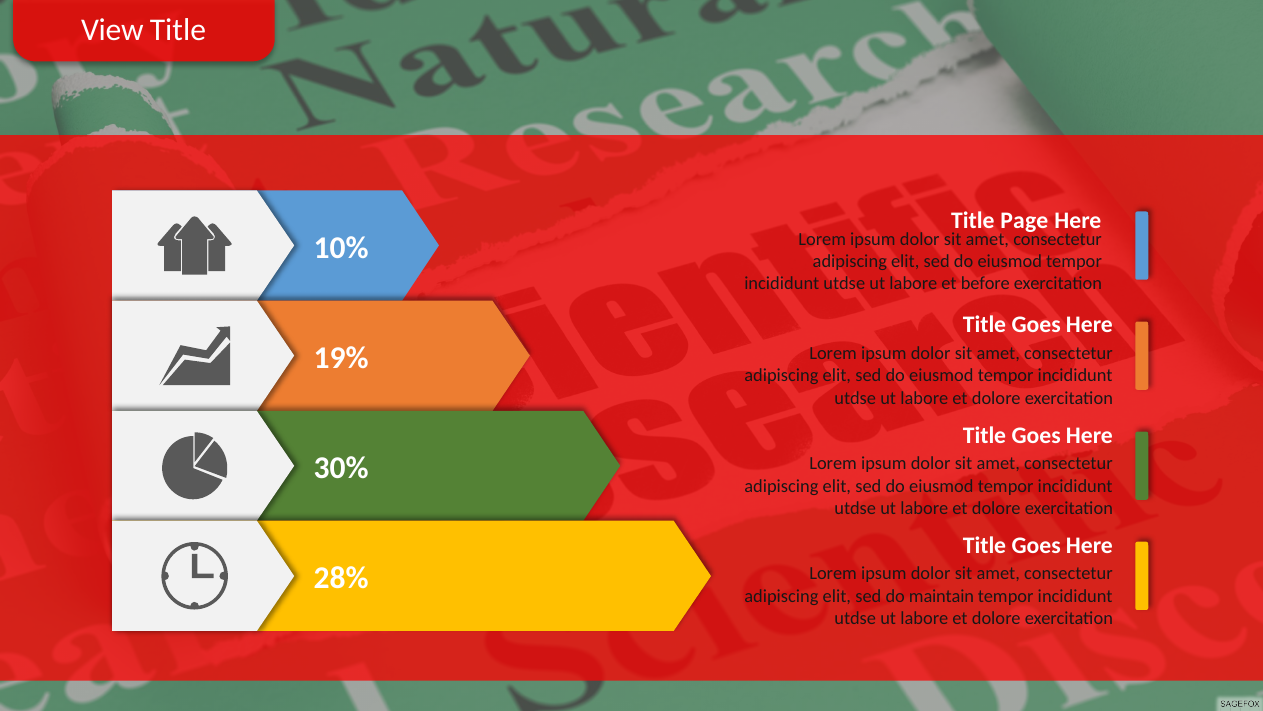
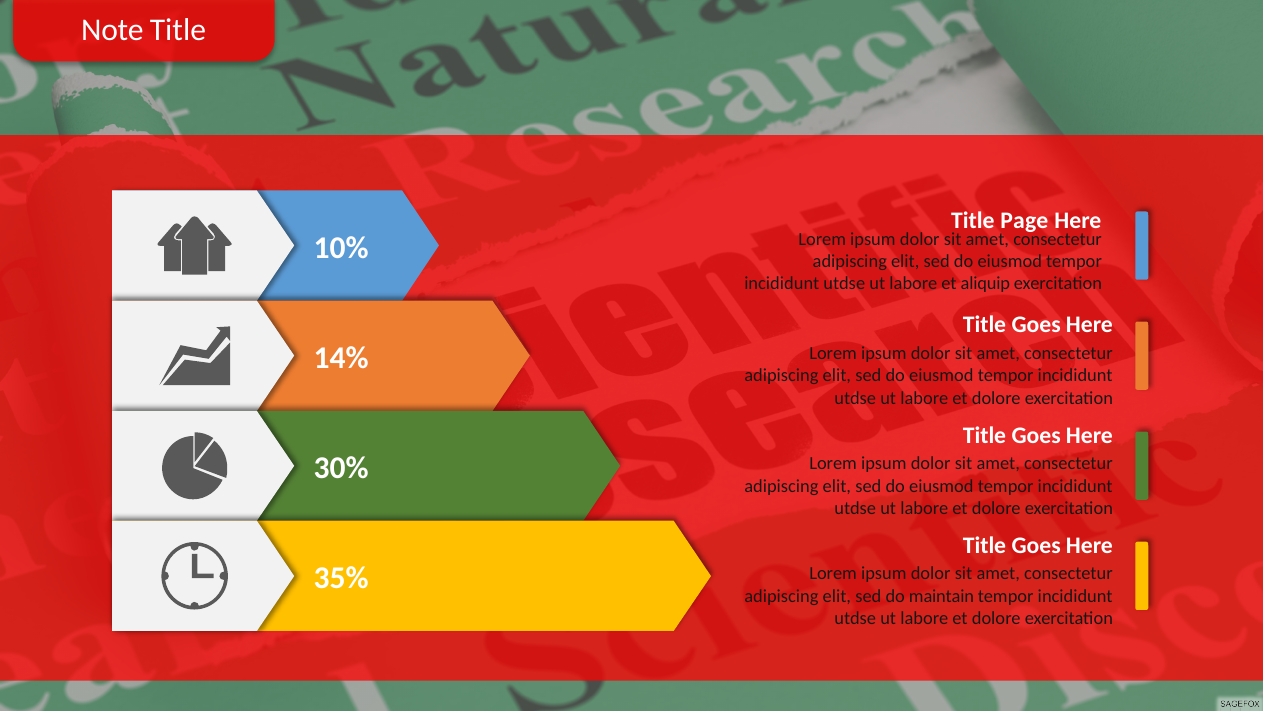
View: View -> Note
before: before -> aliquip
19%: 19% -> 14%
28%: 28% -> 35%
